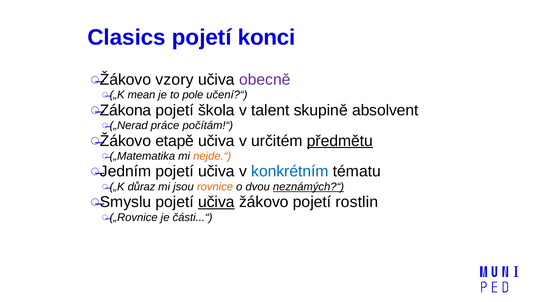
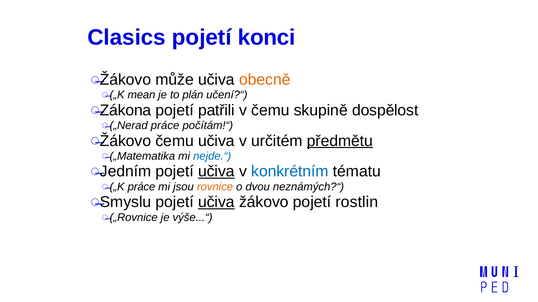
vzory: vzory -> může
obecně colour: purple -> orange
pole: pole -> plán
škola: škola -> patřili
v talent: talent -> čemu
absolvent: absolvent -> dospělost
Žákovo etapě: etapě -> čemu
nejde.“ colour: orange -> blue
učiva at (216, 172) underline: none -> present
důraz at (141, 187): důraz -> práce
neznámých?“ underline: present -> none
části...“: části...“ -> výše...“
